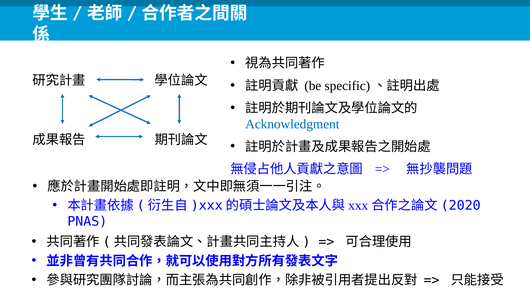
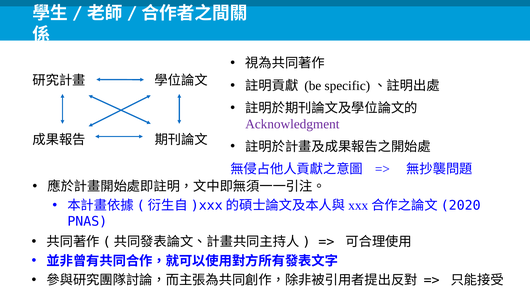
Acknowledgment colour: blue -> purple
